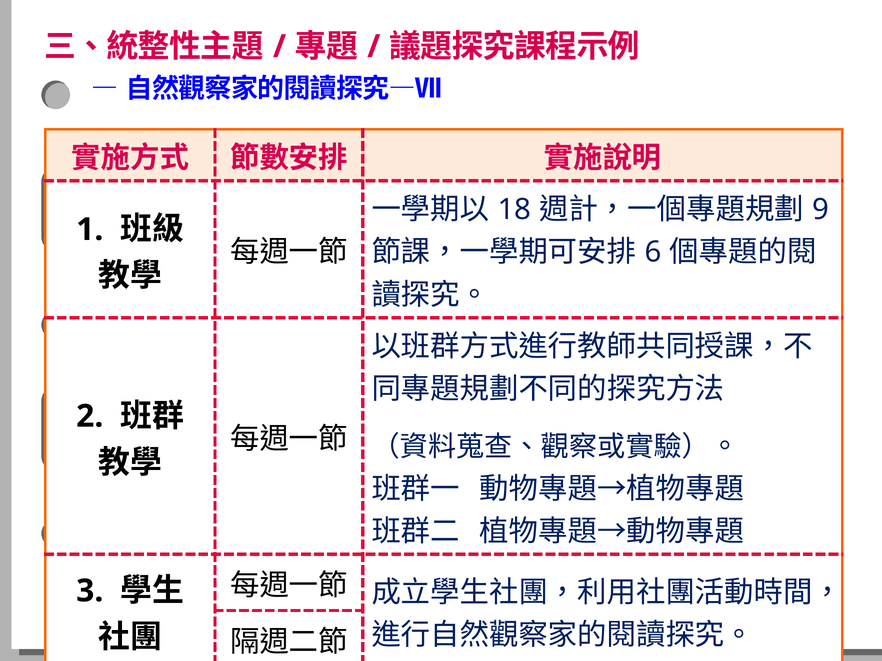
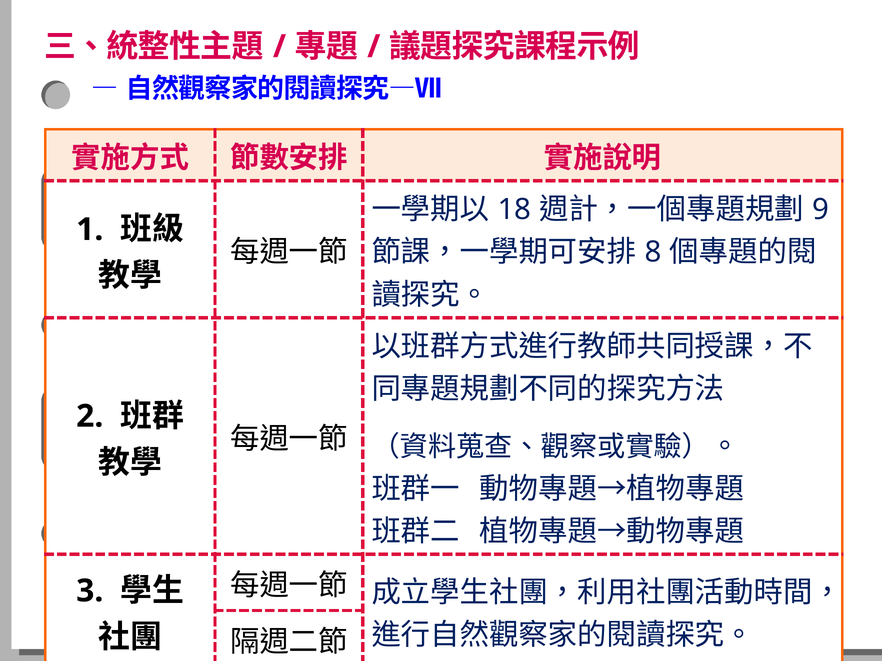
6: 6 -> 8
